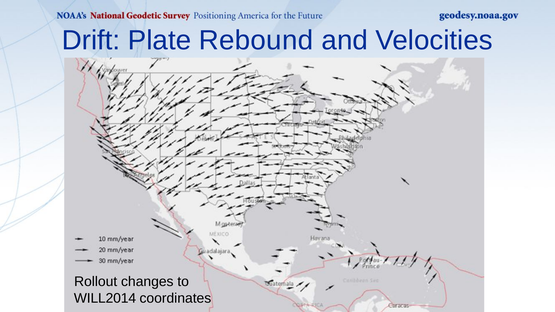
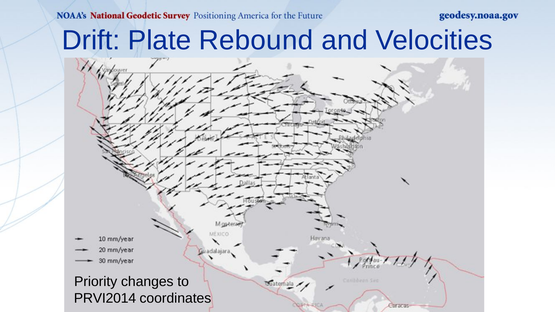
Rollout: Rollout -> Priority
WILL2014: WILL2014 -> PRVI2014
